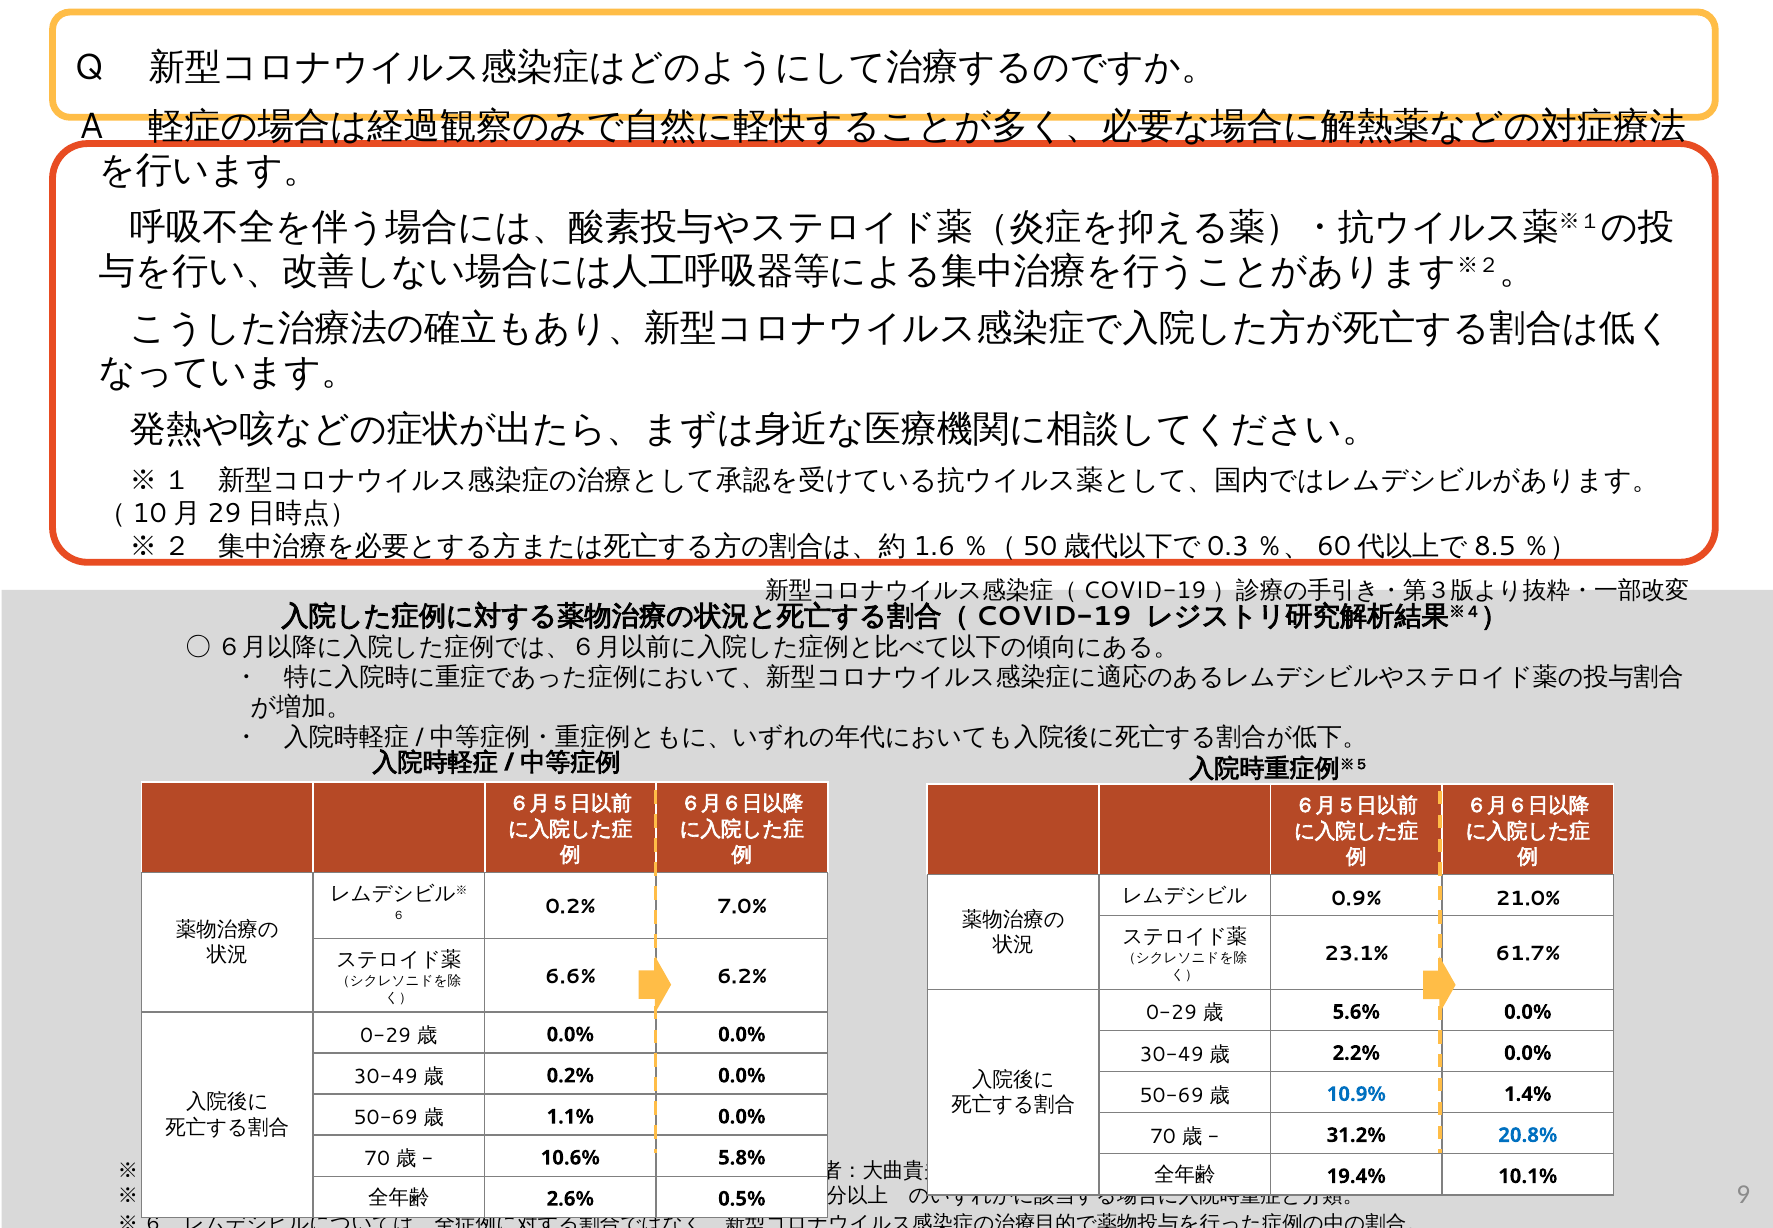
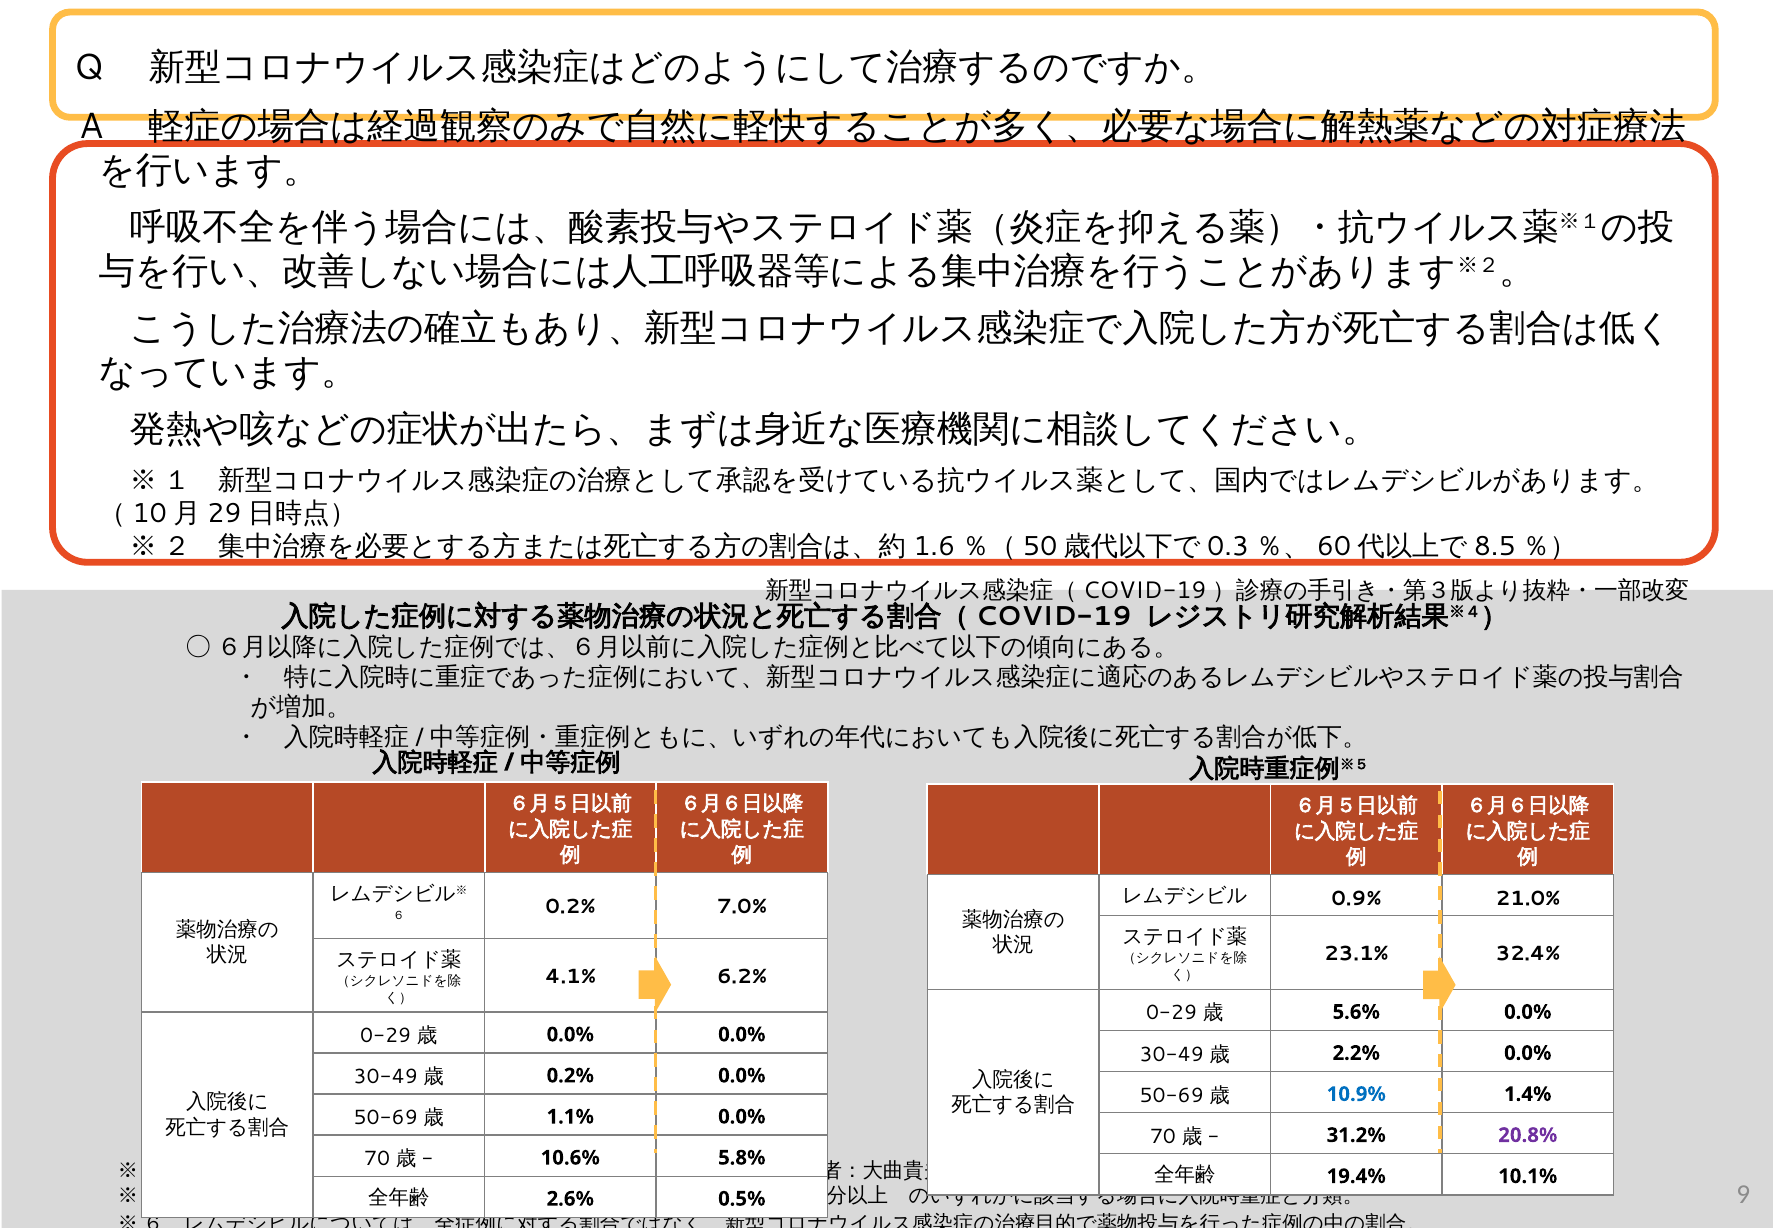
61.7%: 61.7% -> 32.4%
6.6%: 6.6% -> 4.1%
20.8% colour: blue -> purple
